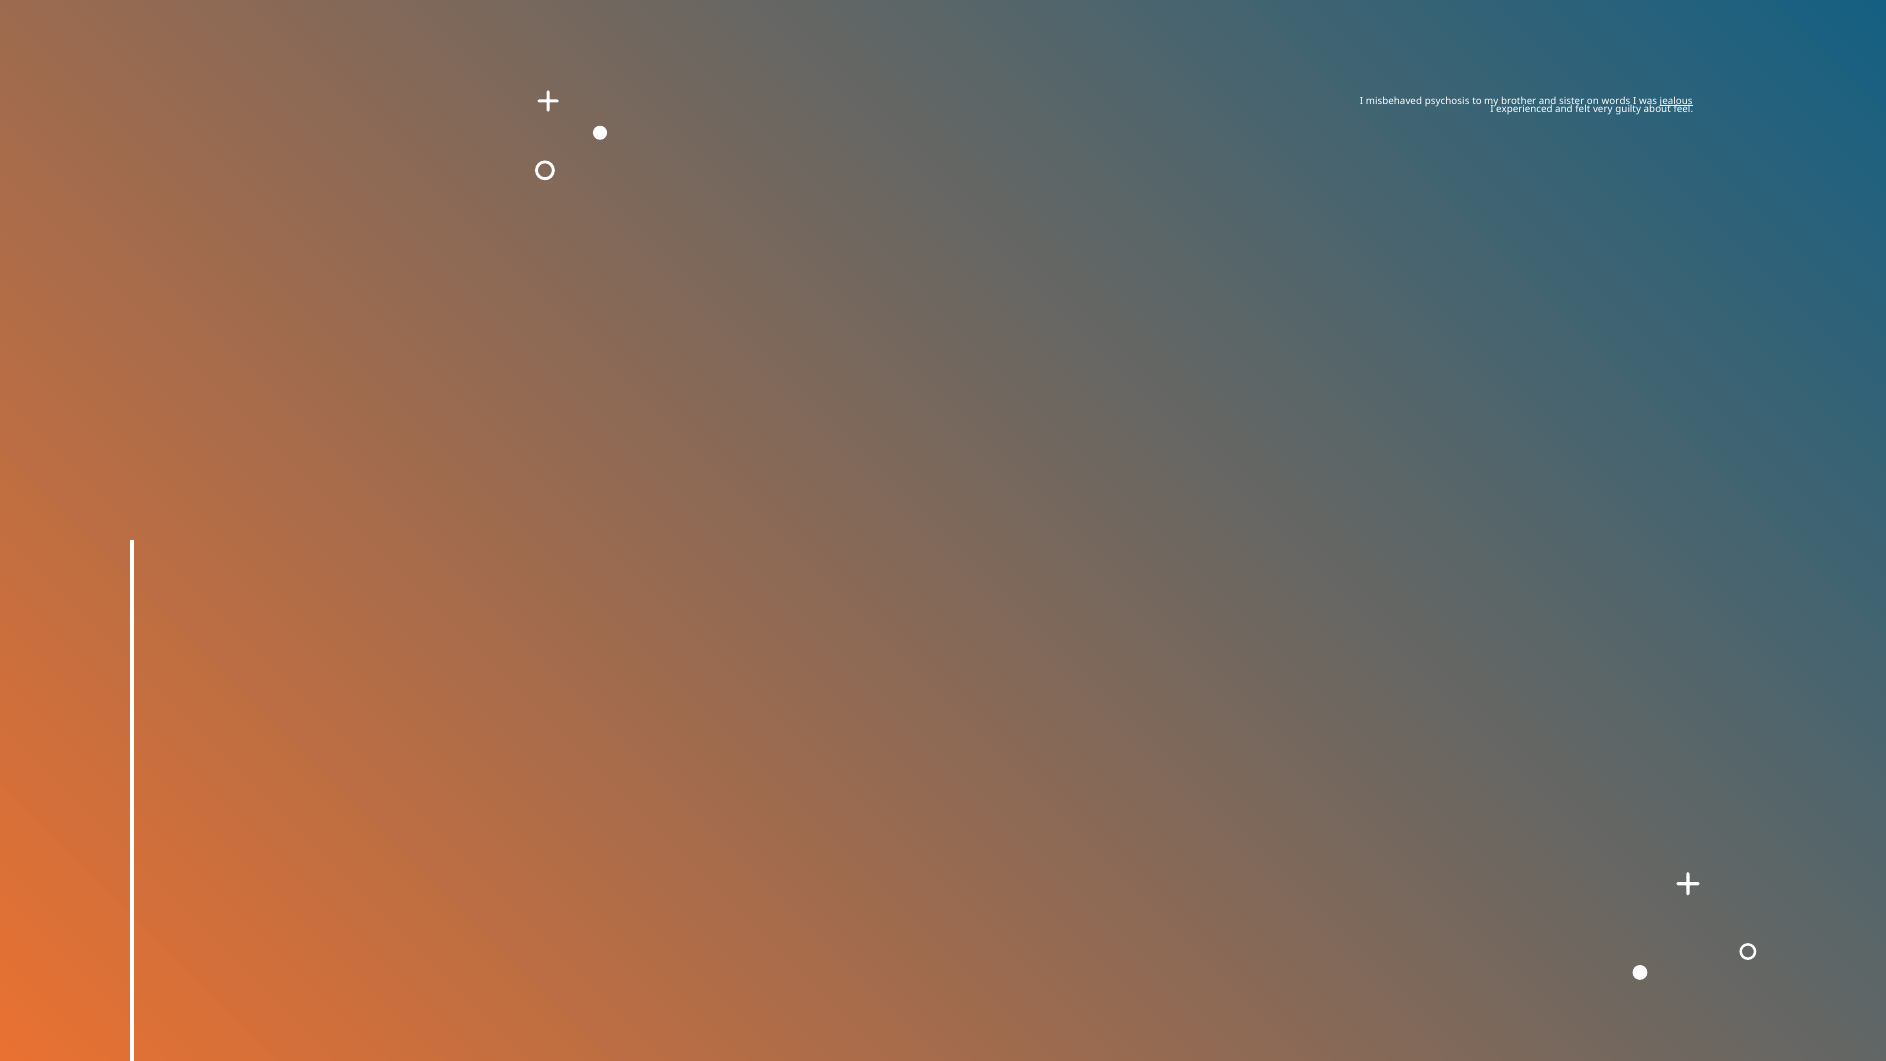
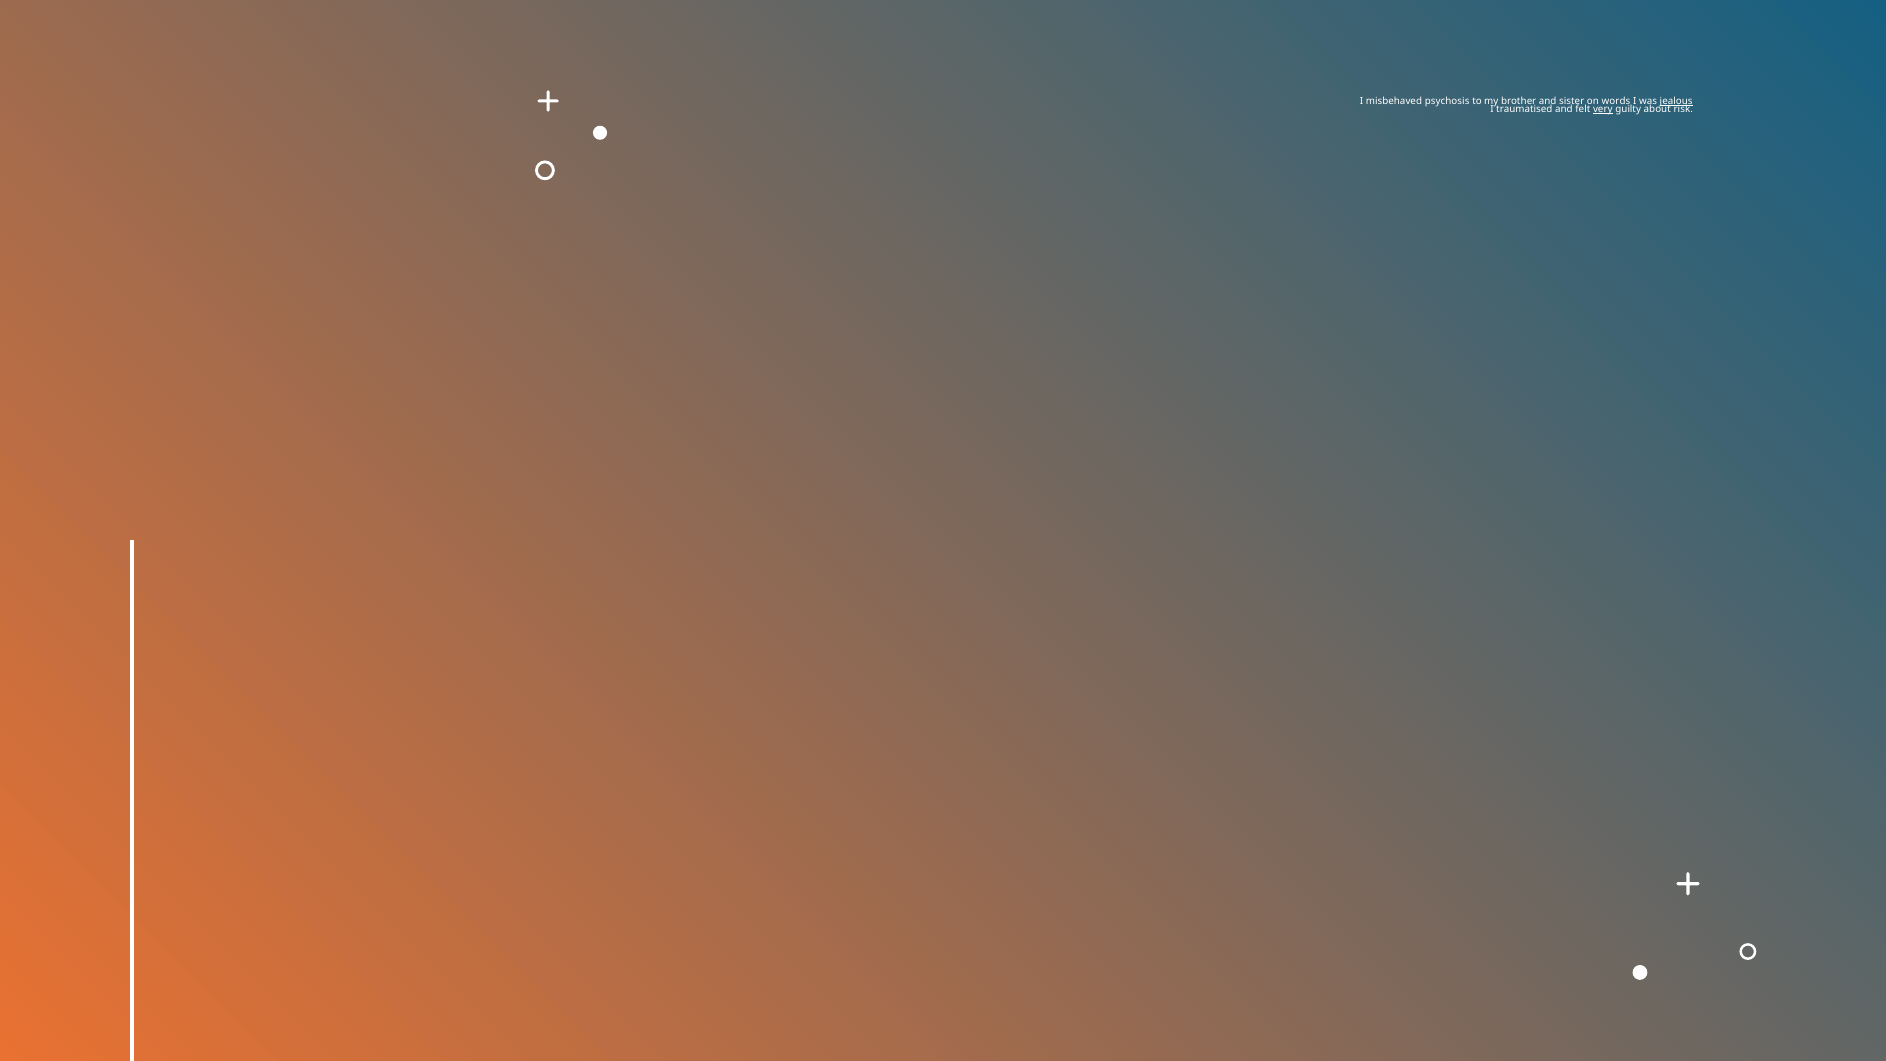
experienced: experienced -> traumatised
very underline: none -> present
feel: feel -> risk
